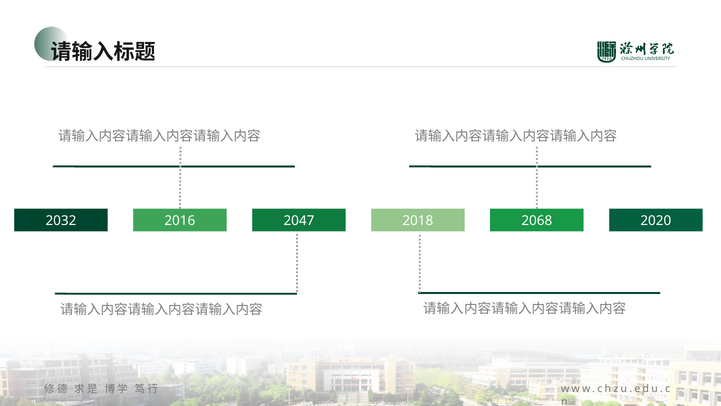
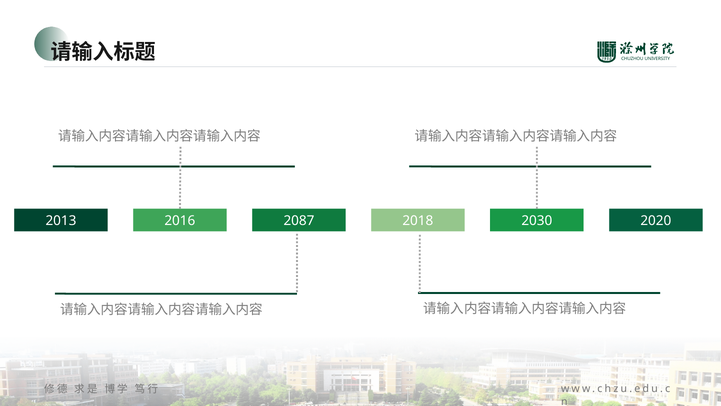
2032: 2032 -> 2013
2047: 2047 -> 2087
2068: 2068 -> 2030
